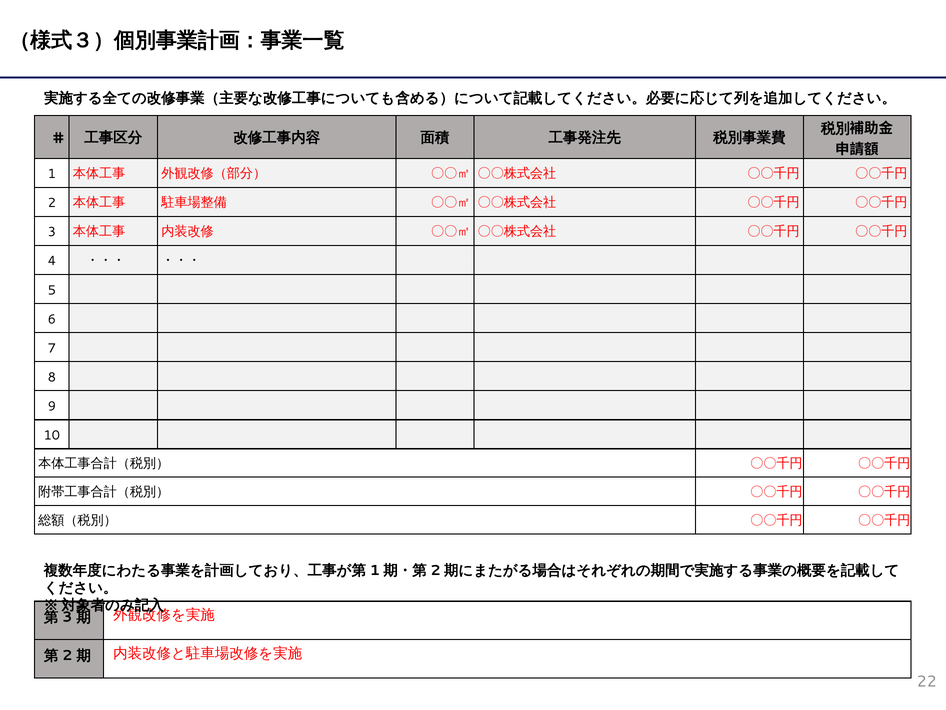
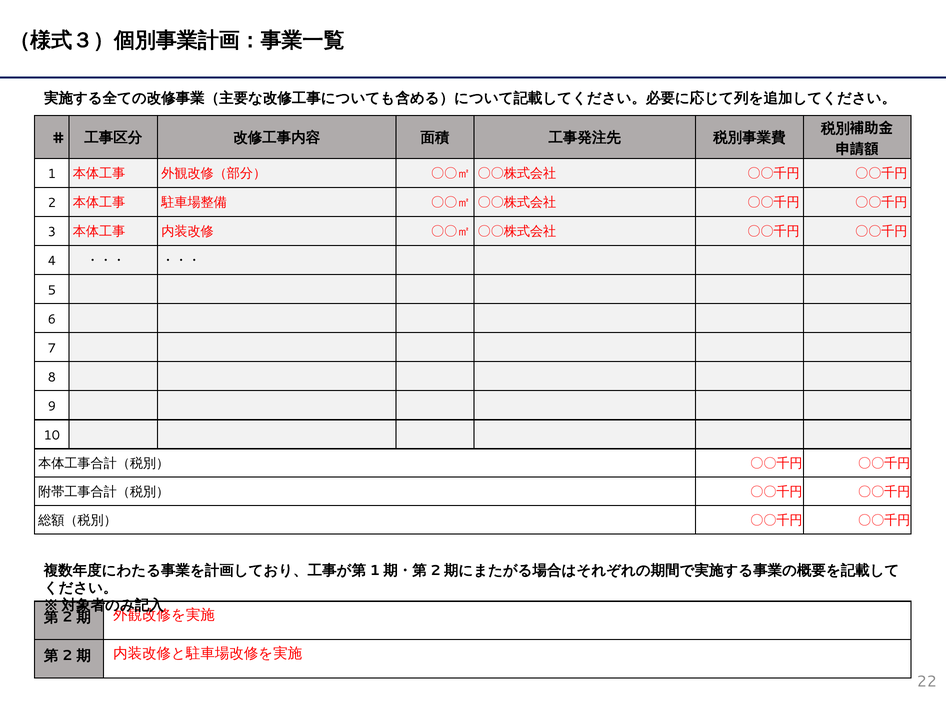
3 at (67, 617): 3 -> 2
